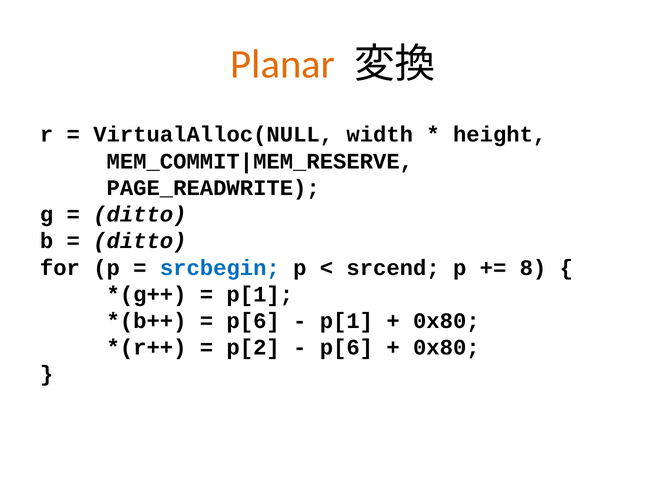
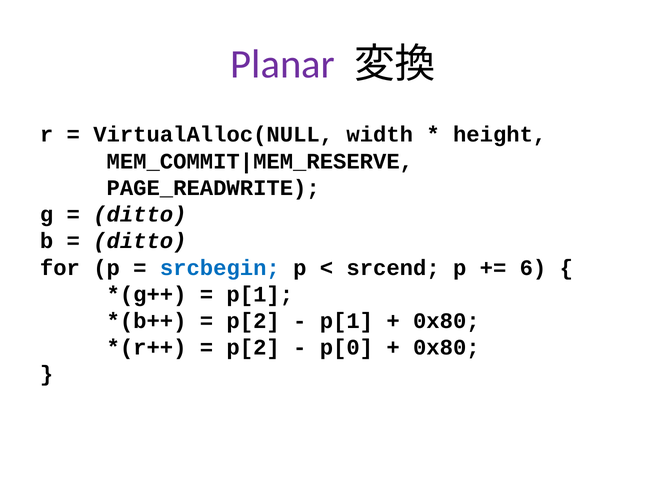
Planar colour: orange -> purple
8: 8 -> 6
p[6 at (253, 321): p[6 -> p[2
p[6 at (346, 348): p[6 -> p[0
